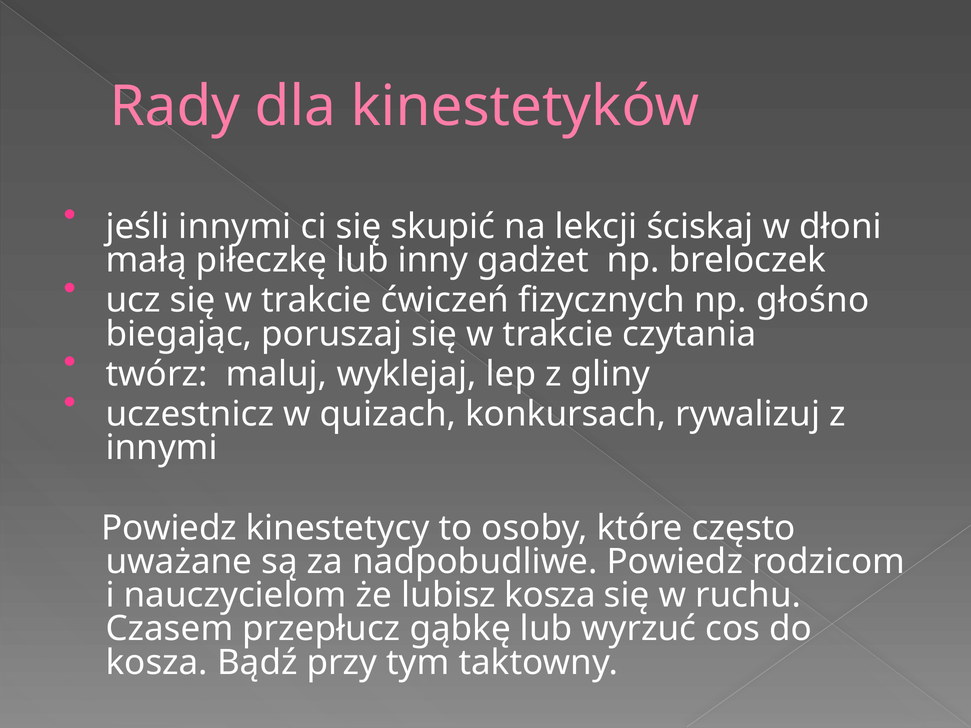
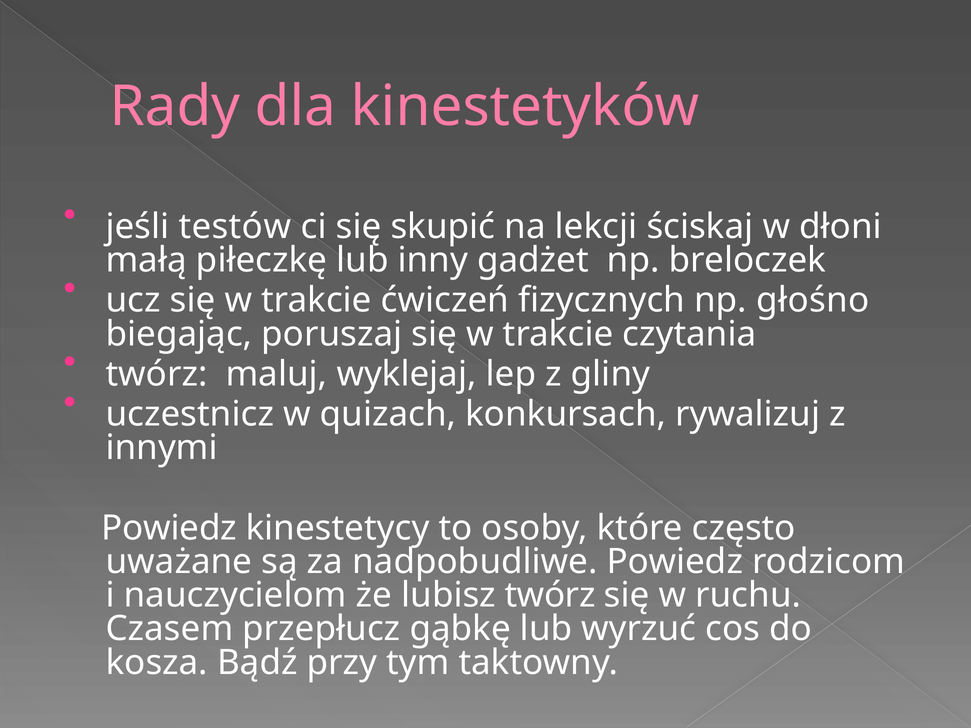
jeśli innymi: innymi -> testów
lubisz kosza: kosza -> twórz
